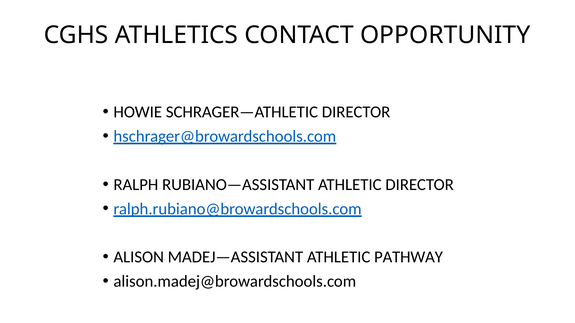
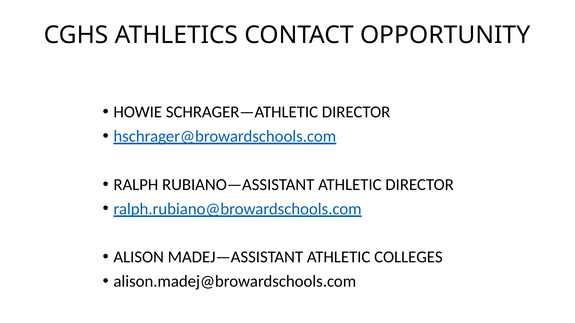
PATHWAY: PATHWAY -> COLLEGES
